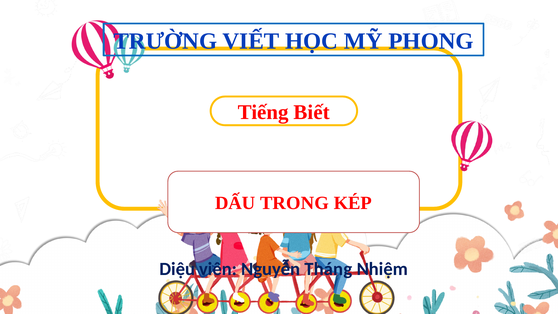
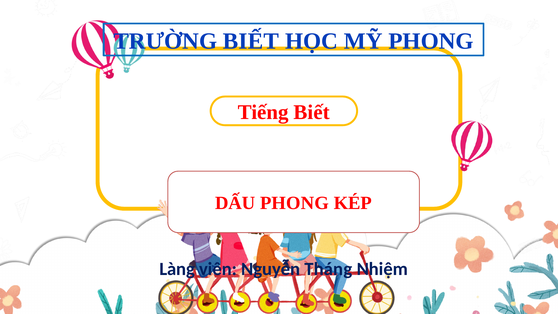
TRƯỜNG VIẾT: VIẾT -> BIẾT
DẤU TRONG: TRONG -> PHONG
Diệu: Diệu -> Làng
